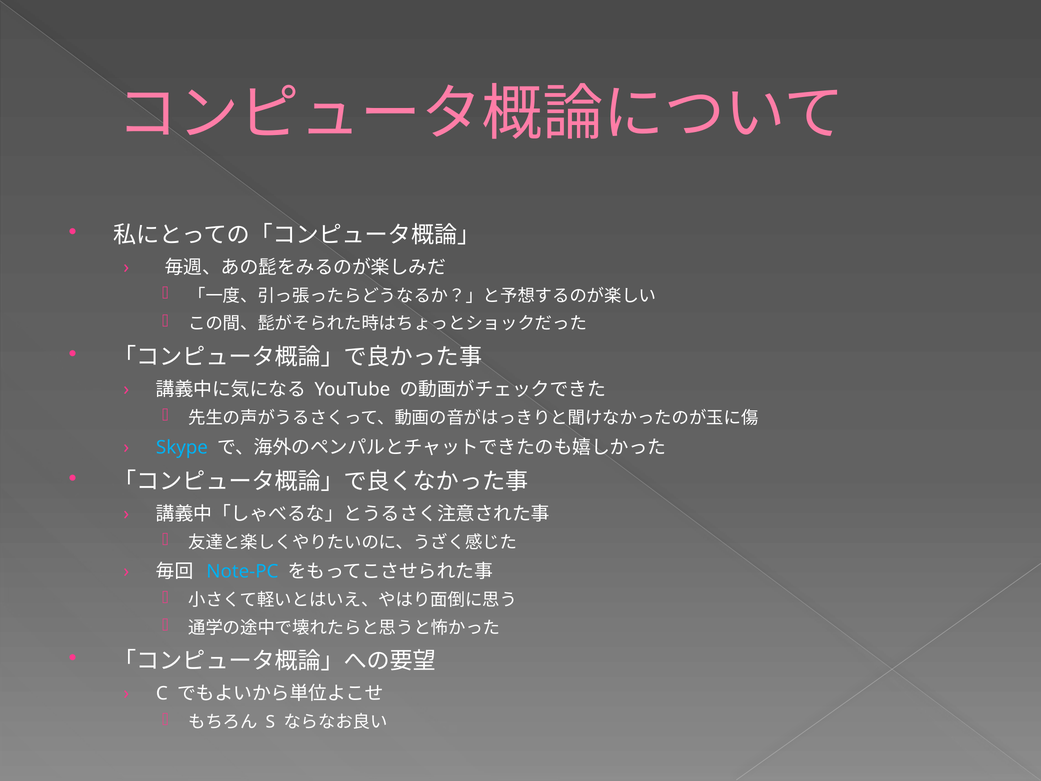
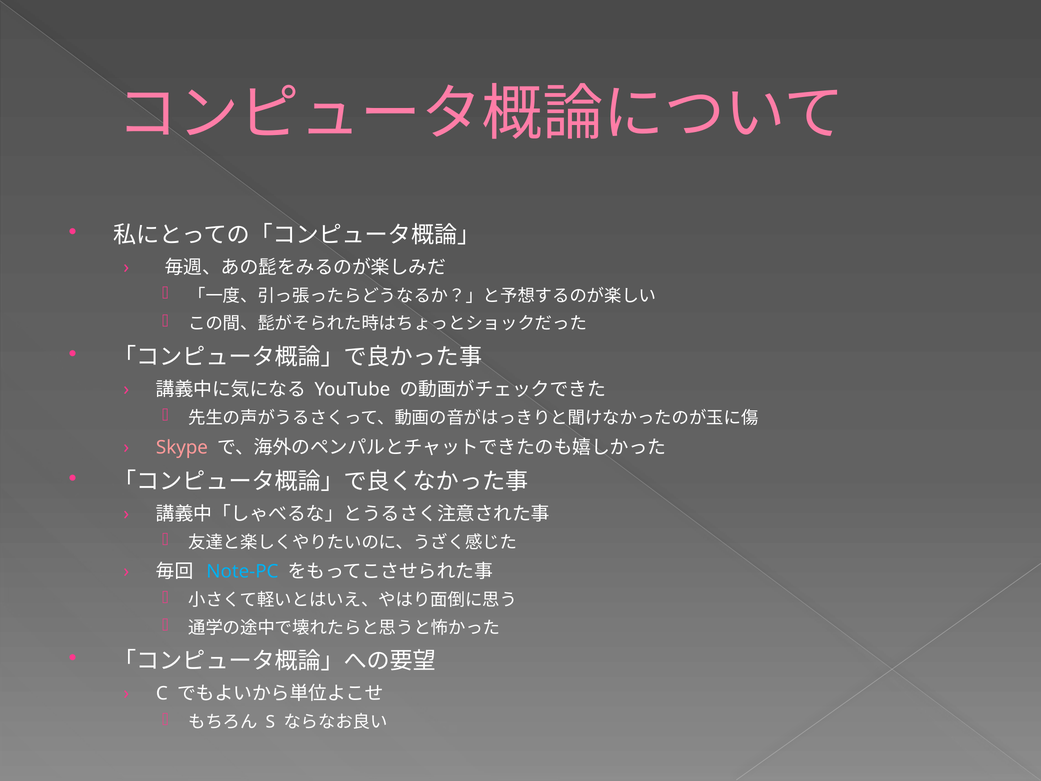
Skype colour: light blue -> pink
